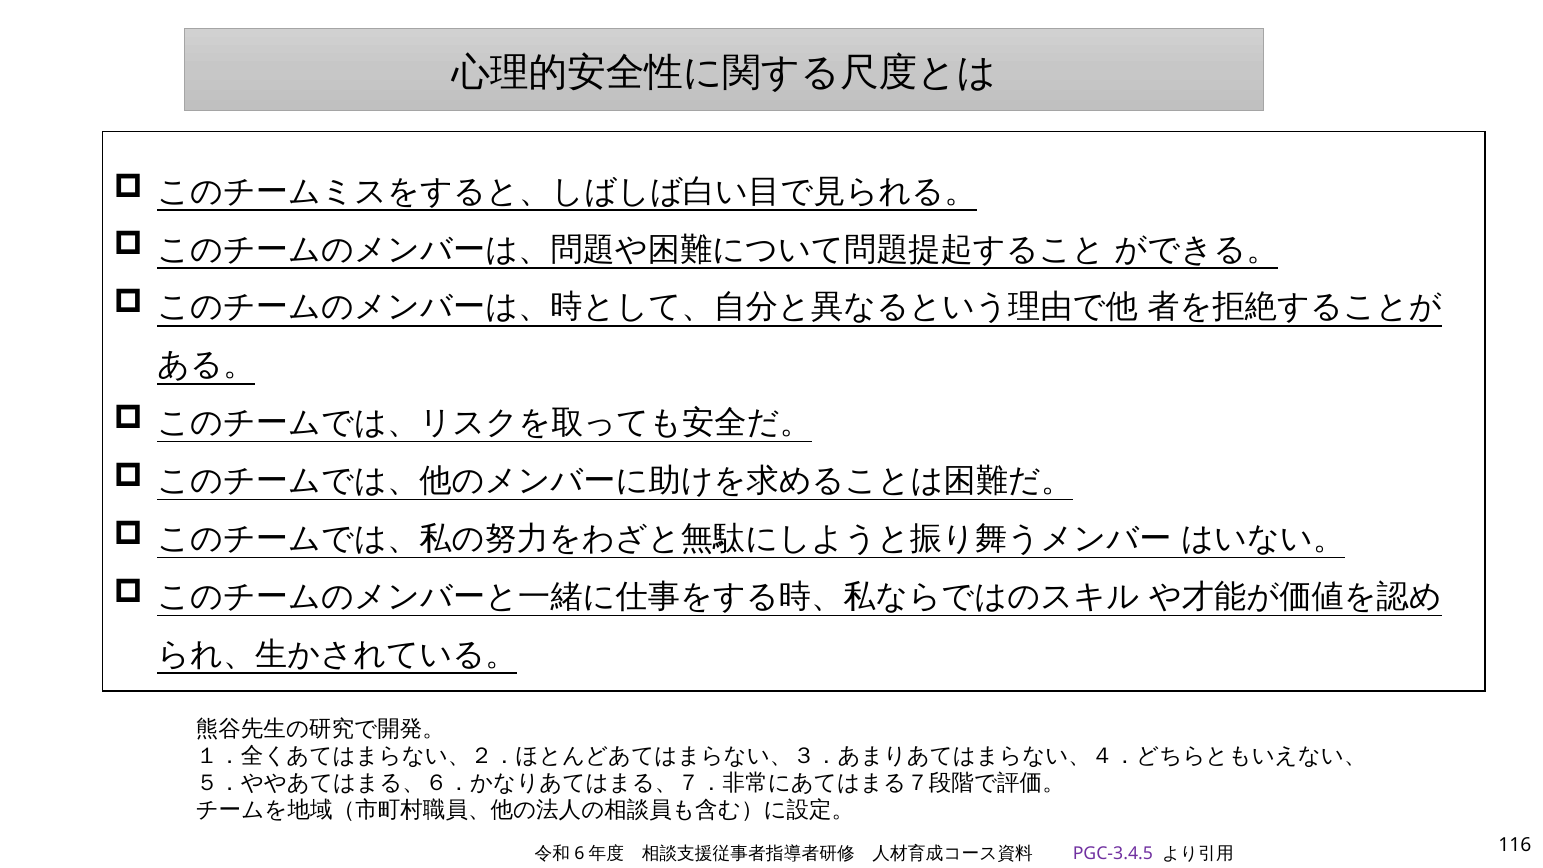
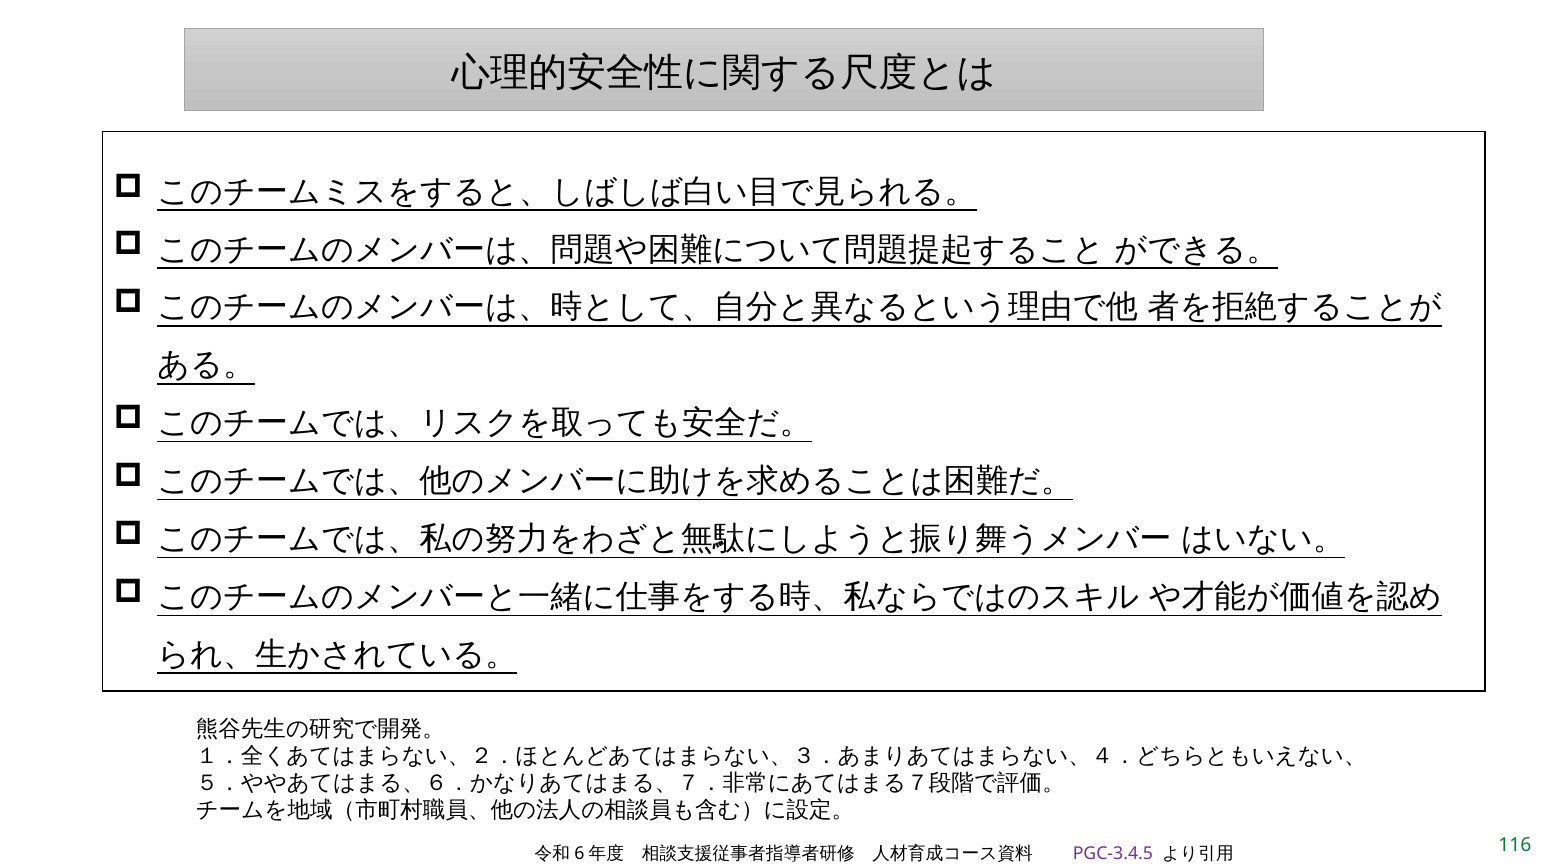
116 colour: black -> green
